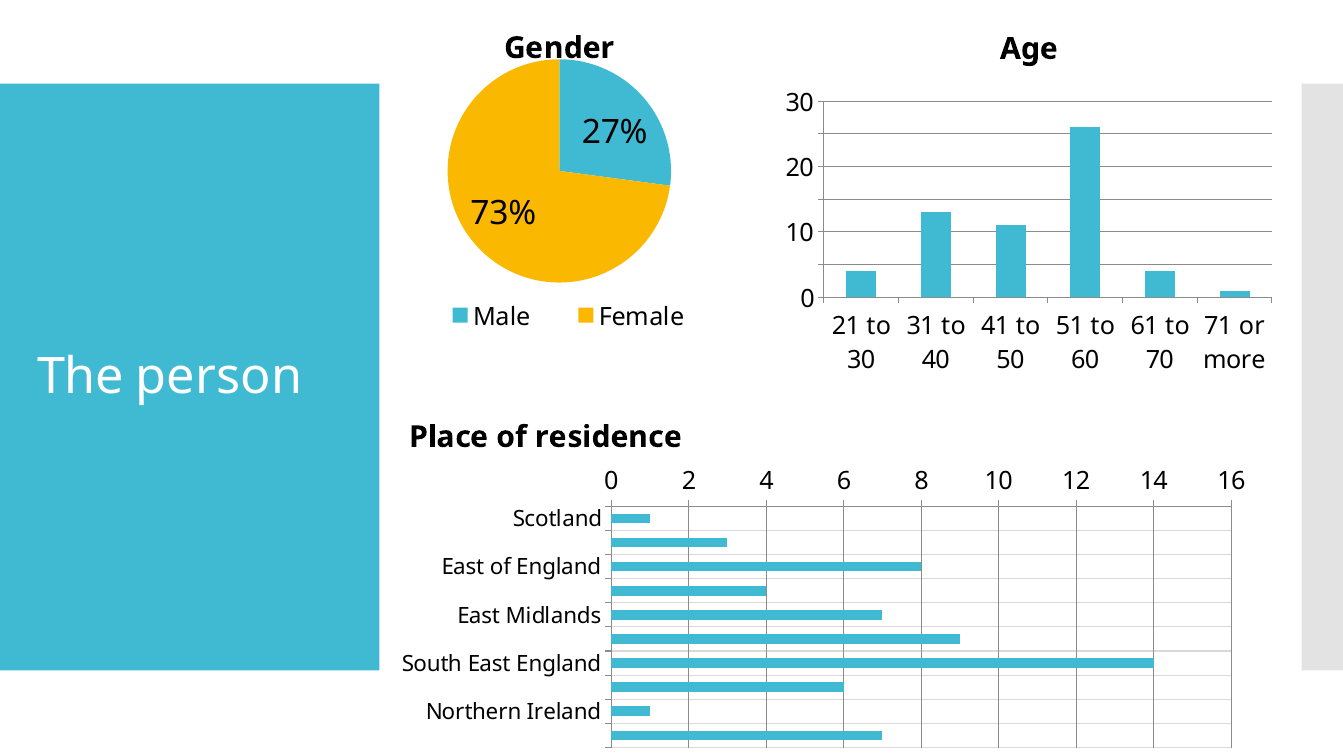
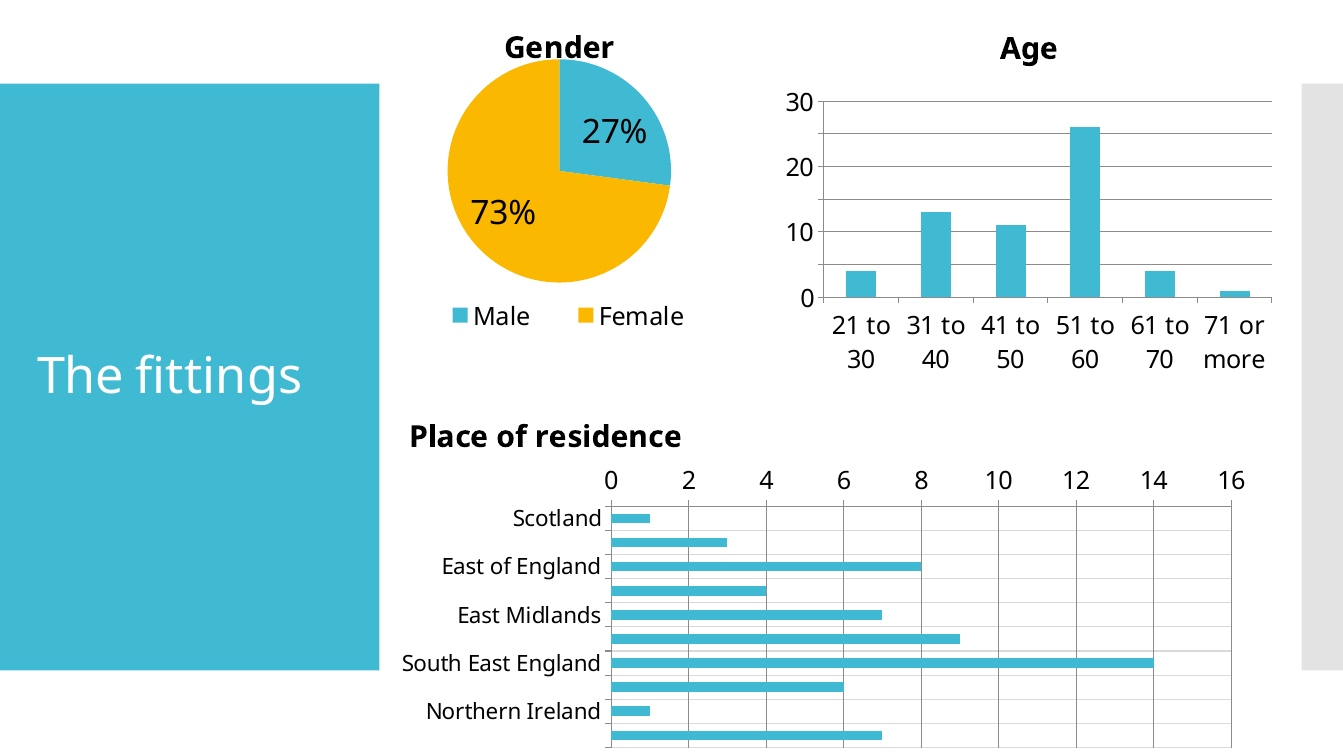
person: person -> fittings
